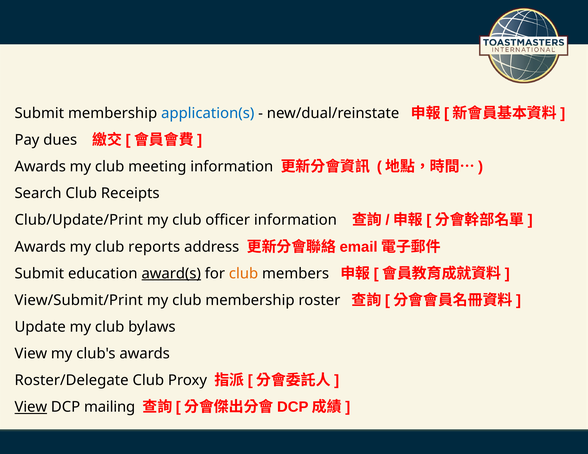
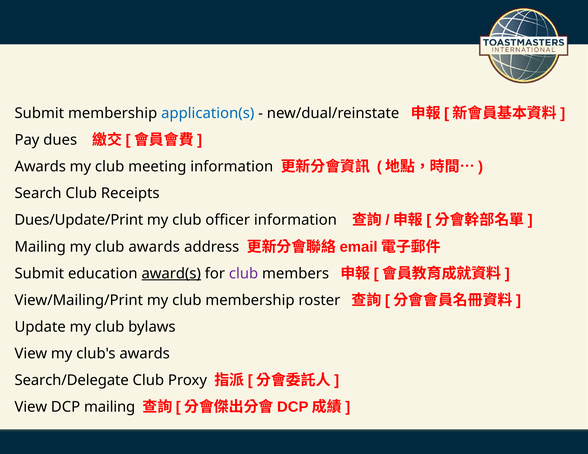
Club/Update/Print: Club/Update/Print -> Dues/Update/Print
Awards at (40, 247): Awards -> Mailing
club reports: reports -> awards
club at (244, 274) colour: orange -> purple
View/Submit/Print: View/Submit/Print -> View/Mailing/Print
Roster/Delegate: Roster/Delegate -> Search/Delegate
View at (31, 407) underline: present -> none
